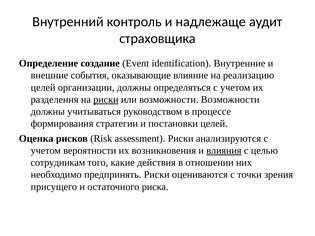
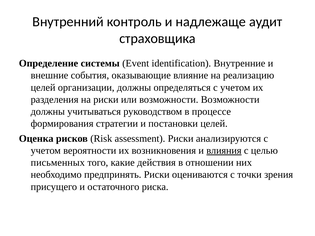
создание: создание -> системы
риски at (106, 100) underline: present -> none
сотрудникам: сотрудникам -> письменных
